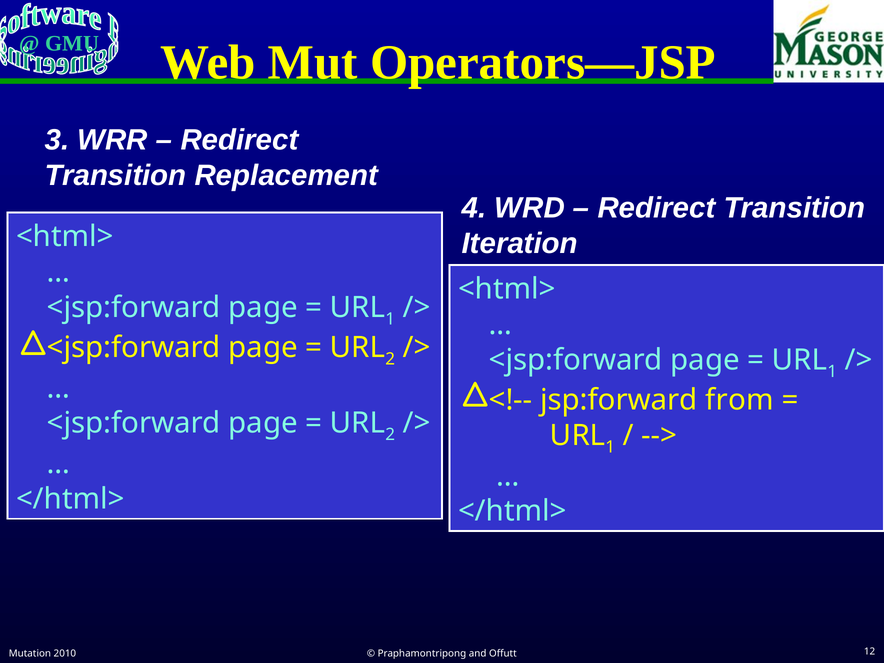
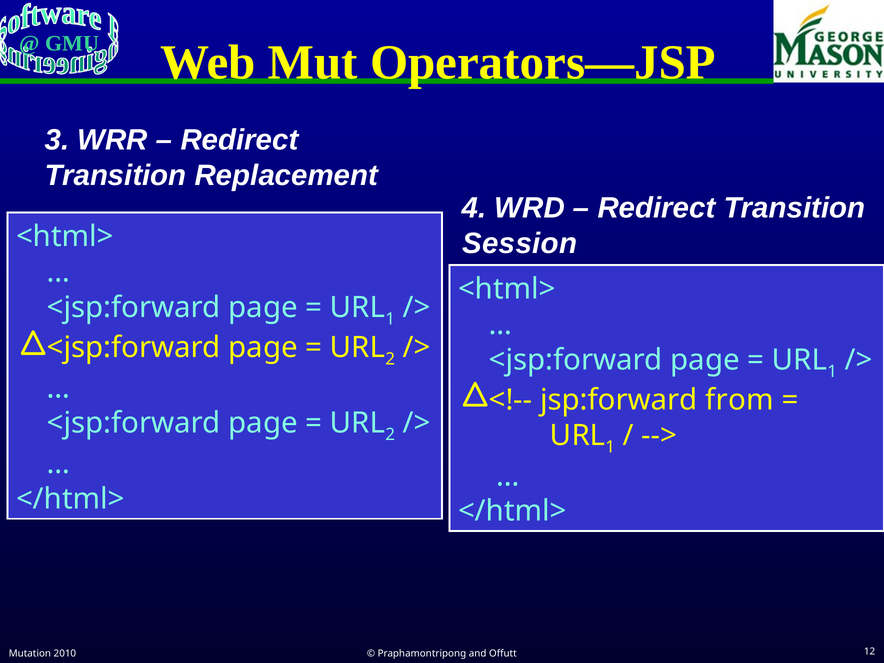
Iteration: Iteration -> Session
